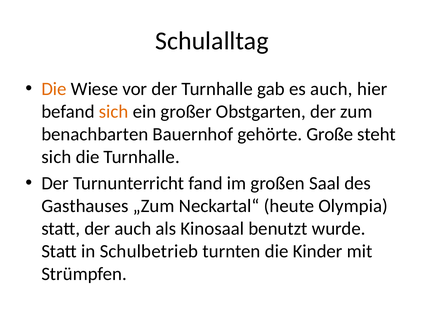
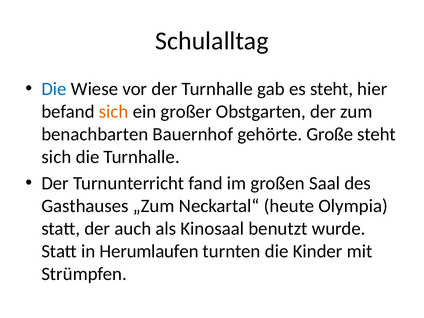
Die at (54, 89) colour: orange -> blue
es auch: auch -> steht
Schulbetrieb: Schulbetrieb -> Herumlaufen
